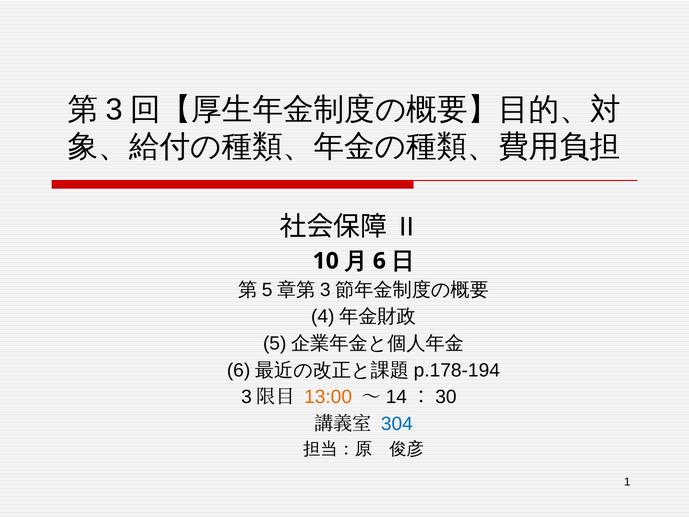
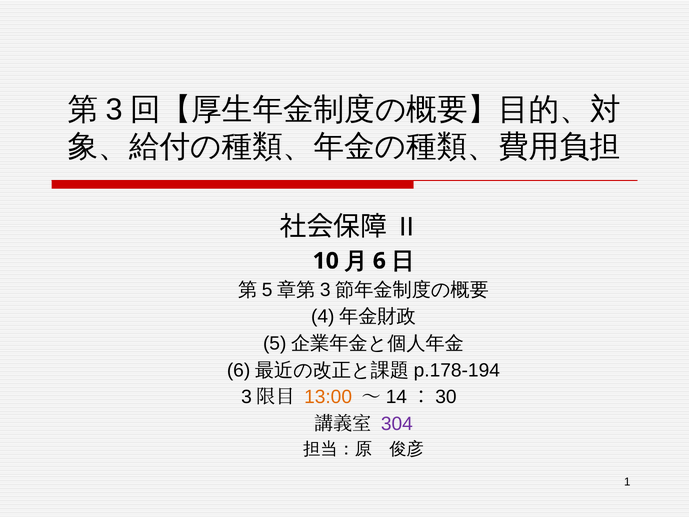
304 colour: blue -> purple
